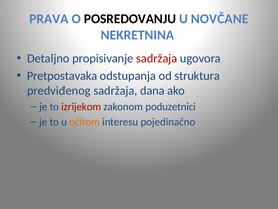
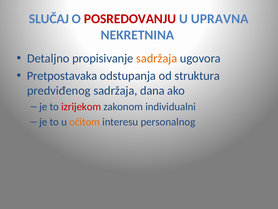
PRAVA: PRAVA -> SLUČAJ
POSREDOVANJU colour: black -> red
NOVČANE: NOVČANE -> UPRAVNA
sadržaja at (157, 58) colour: red -> orange
poduzetnici: poduzetnici -> individualni
pojedinačno: pojedinačno -> personalnog
